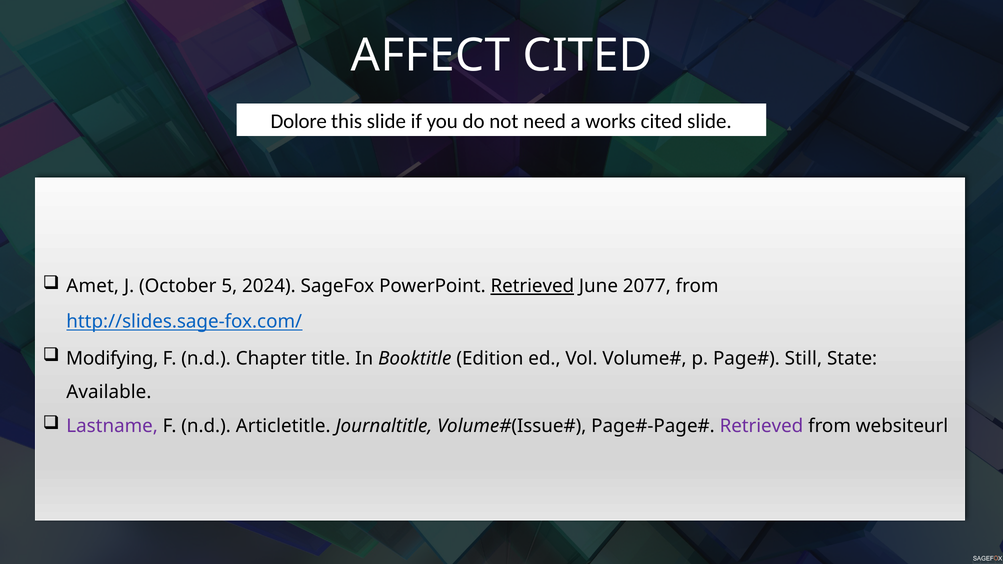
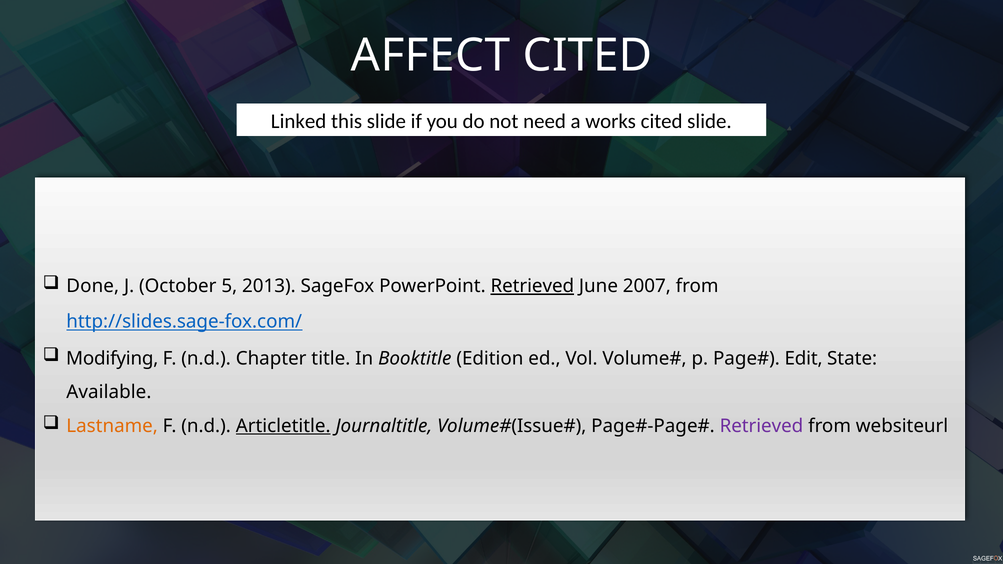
Dolore: Dolore -> Linked
Amet: Amet -> Done
2024: 2024 -> 2013
2077: 2077 -> 2007
Still: Still -> Edit
Lastname colour: purple -> orange
Articletitle underline: none -> present
